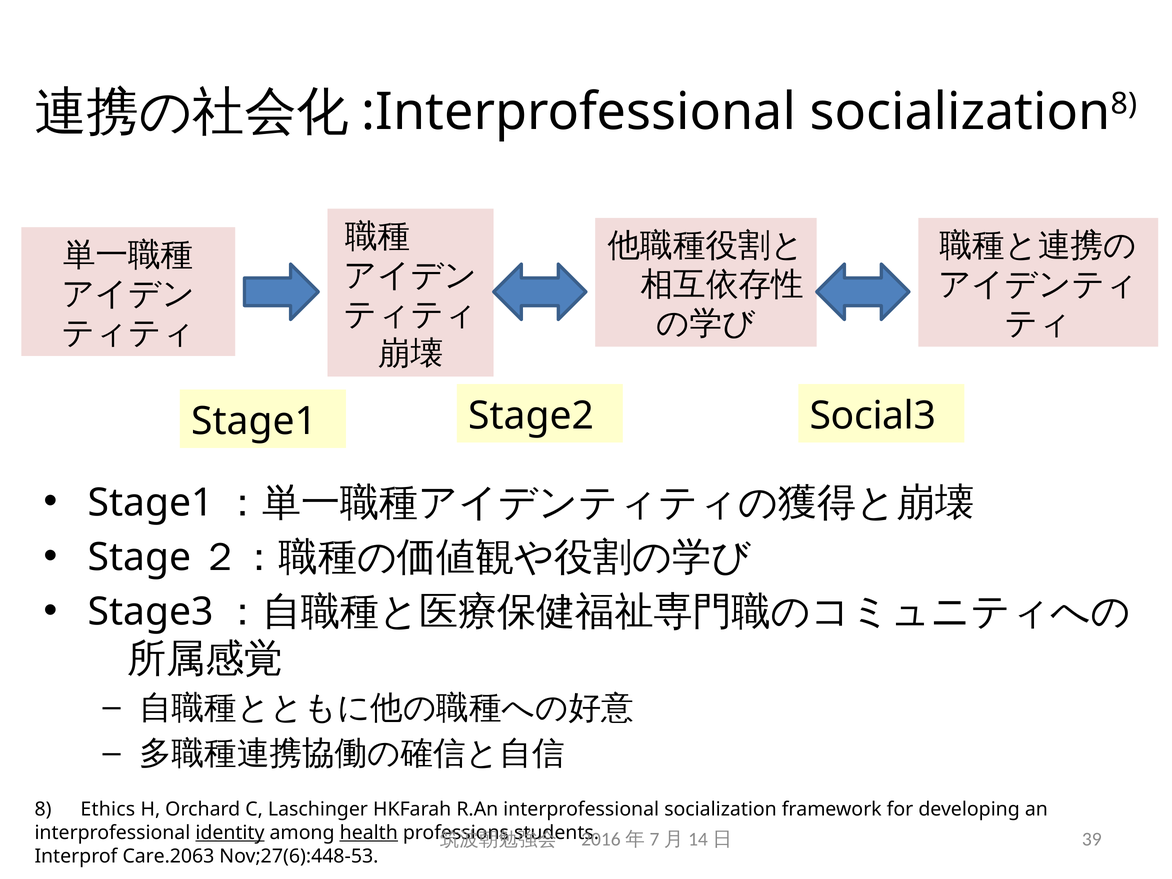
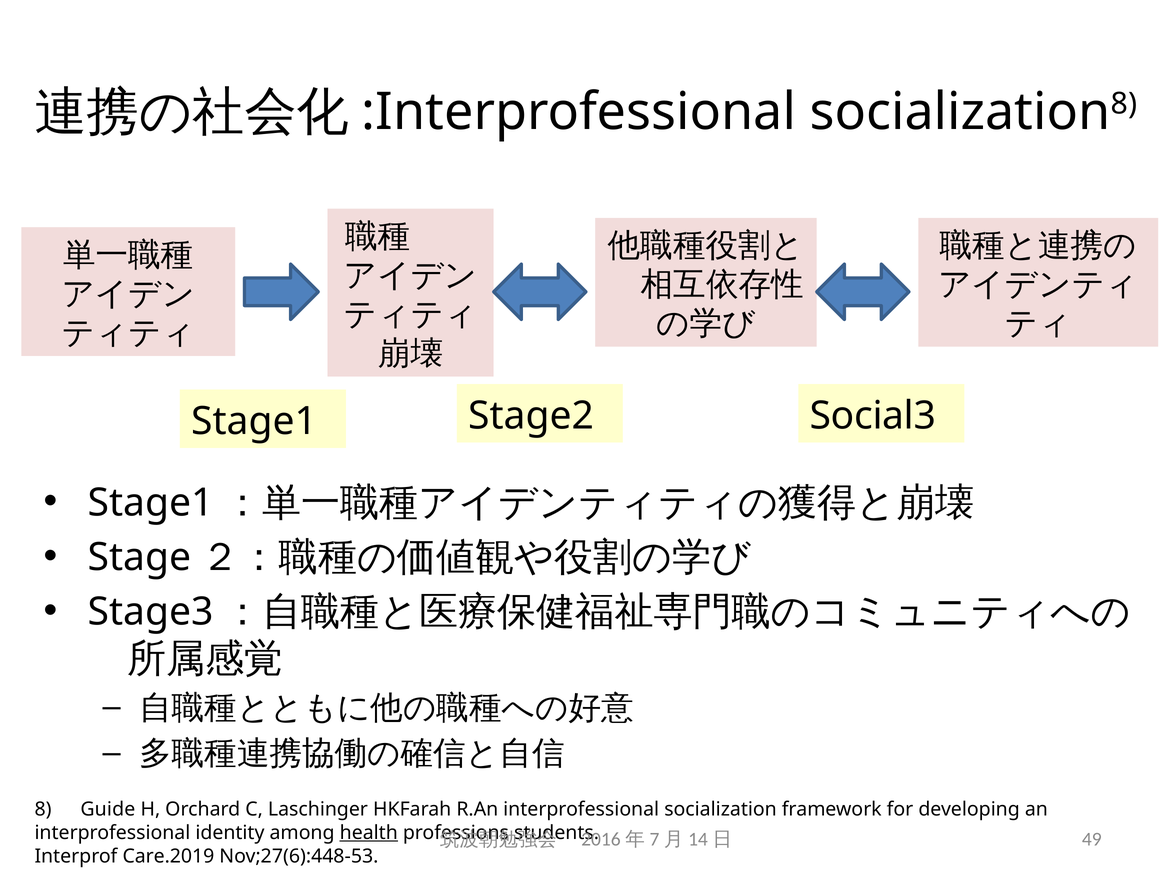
Ethics: Ethics -> Guide
identity underline: present -> none
39: 39 -> 49
Care.2063: Care.2063 -> Care.2019
